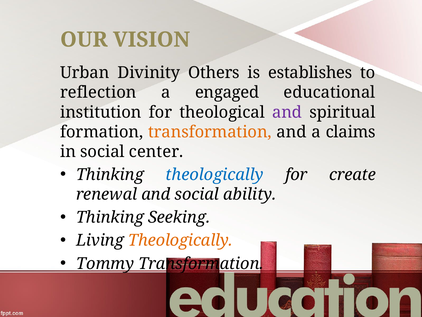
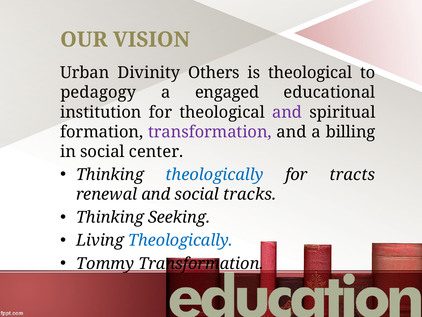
is establishes: establishes -> theological
reflection: reflection -> pedagogy
transformation at (210, 132) colour: orange -> purple
claims: claims -> billing
create: create -> tracts
ability: ability -> tracks
Theologically at (180, 240) colour: orange -> blue
